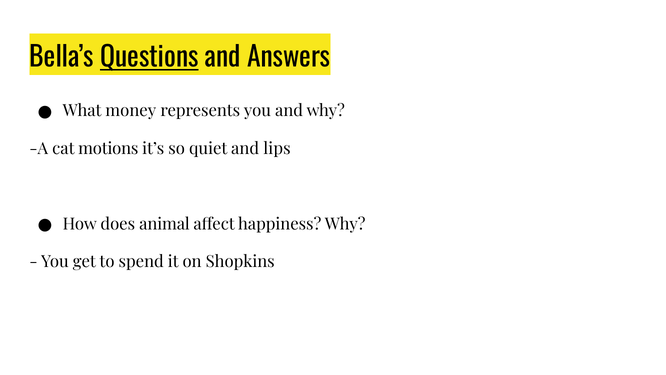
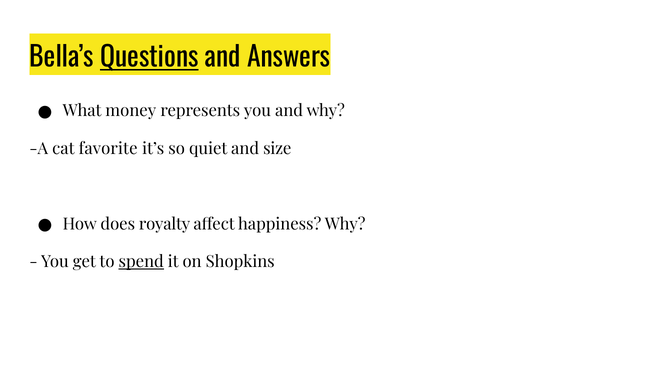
motions: motions -> favorite
lips: lips -> size
animal: animal -> royalty
spend underline: none -> present
